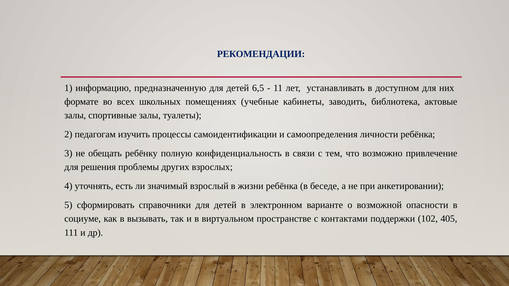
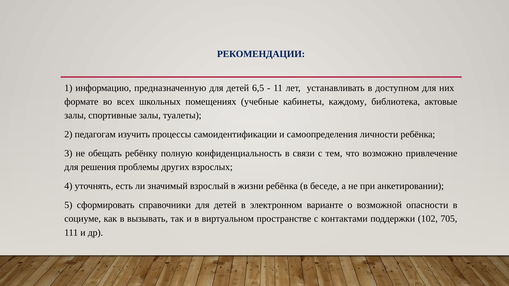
заводить: заводить -> каждому
405: 405 -> 705
